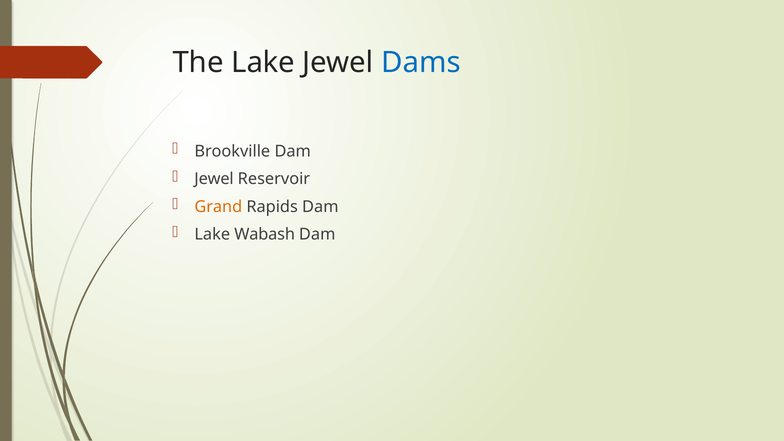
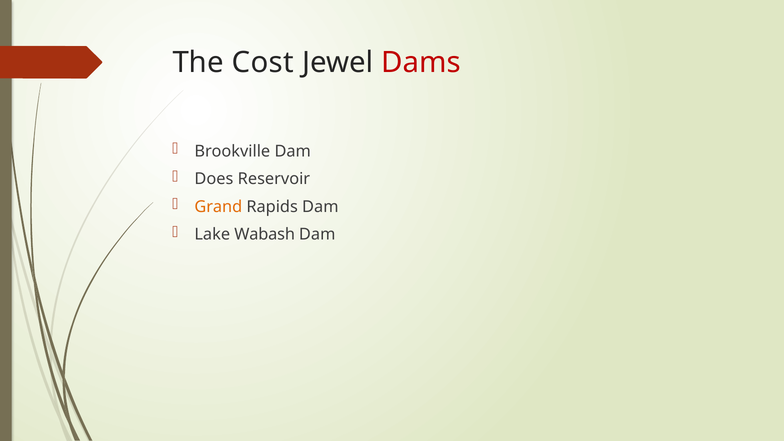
The Lake: Lake -> Cost
Dams colour: blue -> red
Jewel at (214, 179): Jewel -> Does
